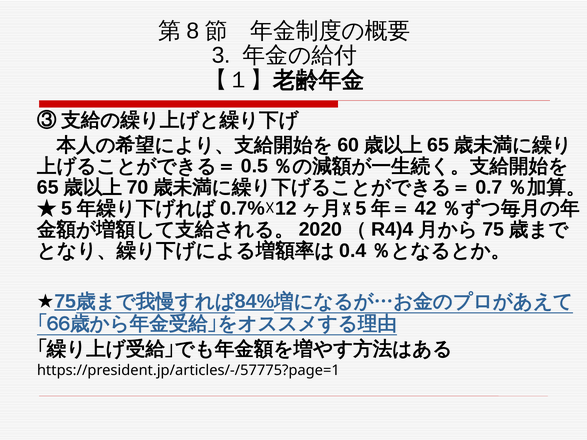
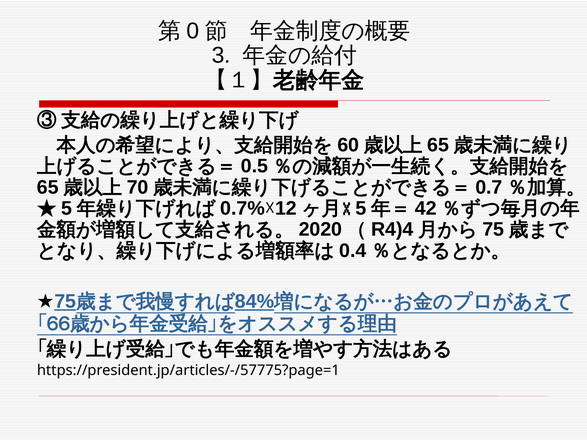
8: 8 -> 0
